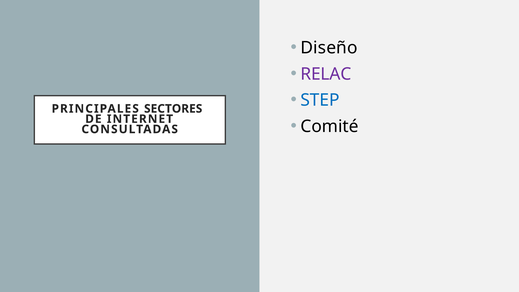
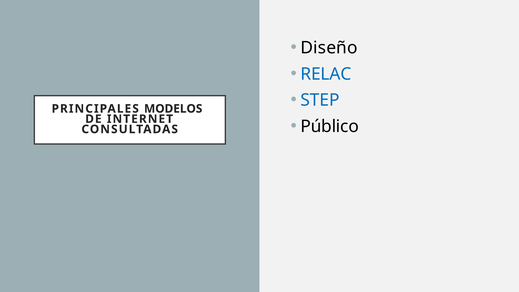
RELAC colour: purple -> blue
SECTORES: SECTORES -> MODELOS
Comité: Comité -> Público
